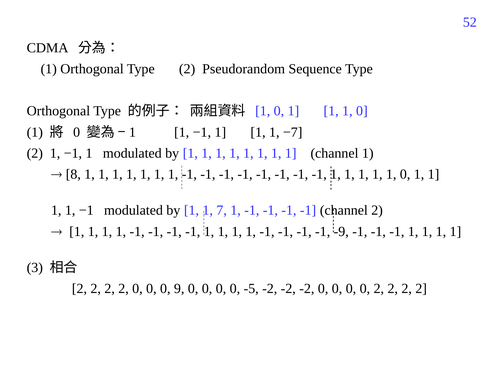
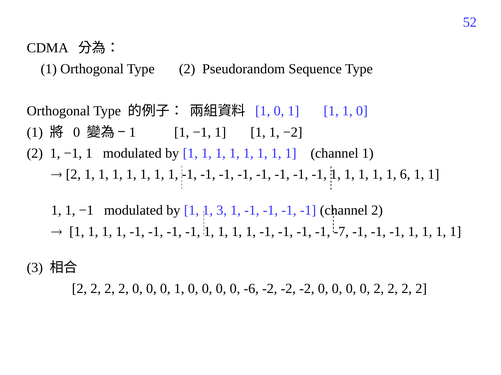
−7: −7 -> −2
8 at (73, 175): 8 -> 2
0 at (405, 175): 0 -> 6
by 1 1 7: 7 -> 3
-9: -9 -> -7
0 0 9: 9 -> 1
-5: -5 -> -6
